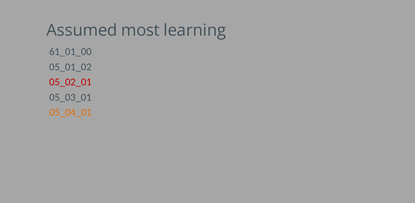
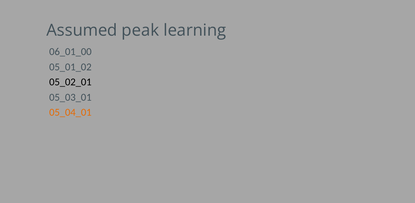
most: most -> peak
61_01_00: 61_01_00 -> 06_01_00
05_02_01 colour: red -> black
